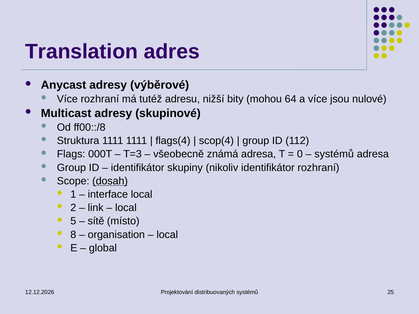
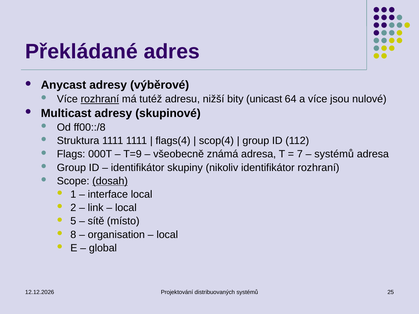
Translation: Translation -> Překládané
rozhraní at (100, 99) underline: none -> present
mohou: mohou -> unicast
T=3: T=3 -> T=9
0: 0 -> 7
